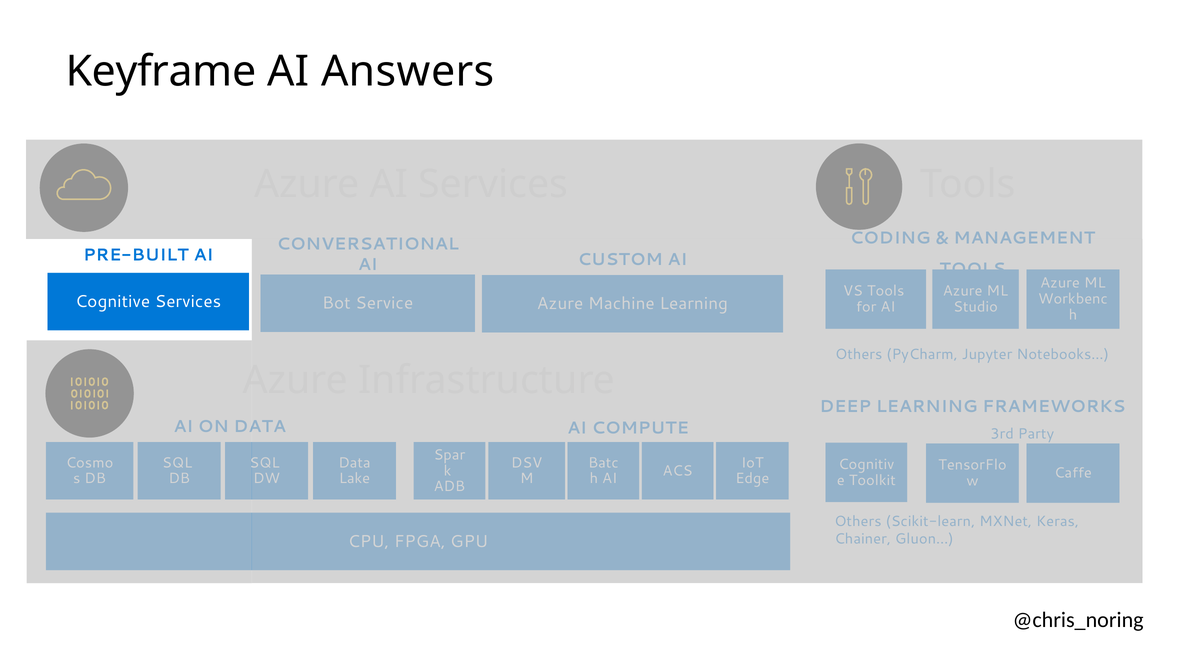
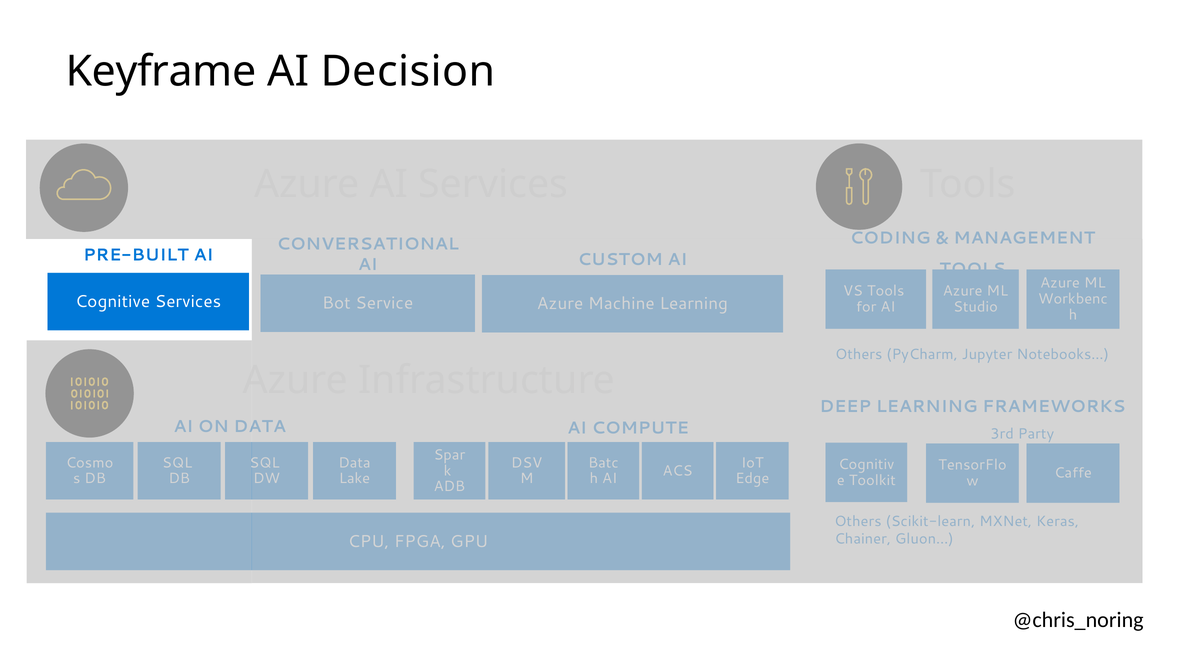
Answers: Answers -> Decision
